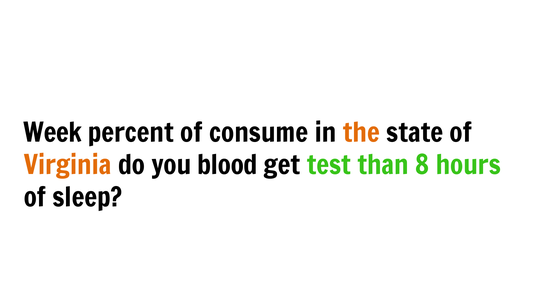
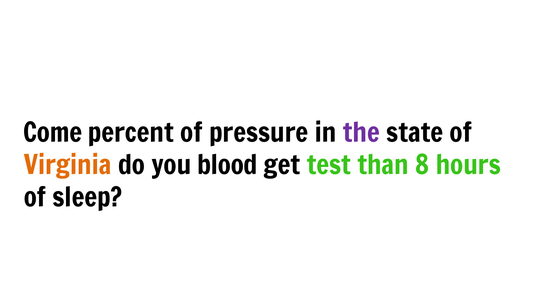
Week: Week -> Come
consume: consume -> pressure
the colour: orange -> purple
